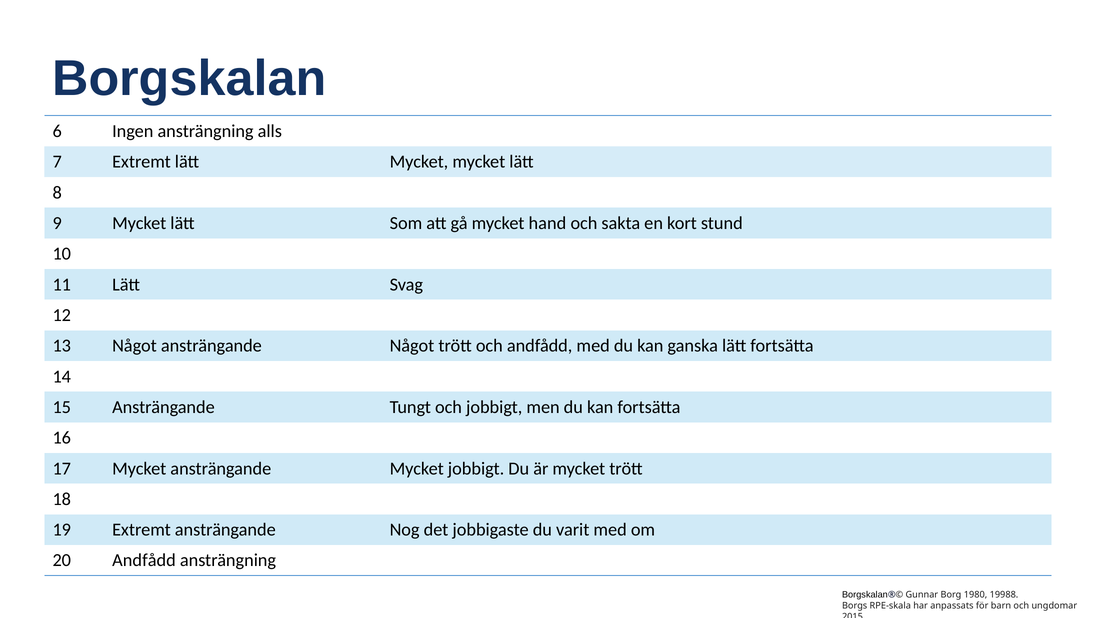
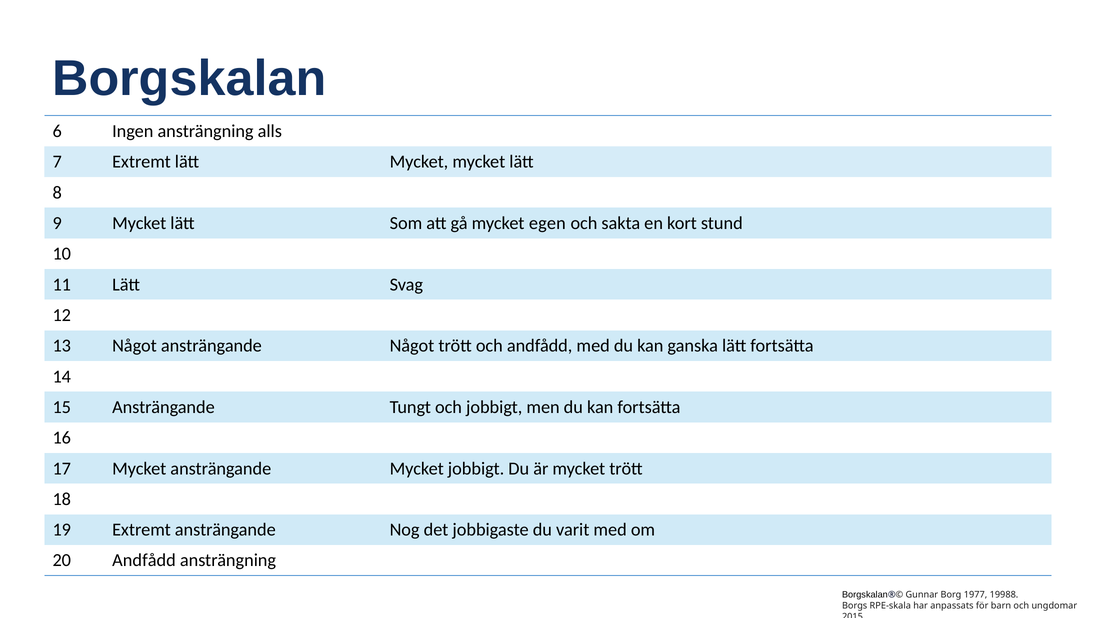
hand: hand -> egen
1980: 1980 -> 1977
